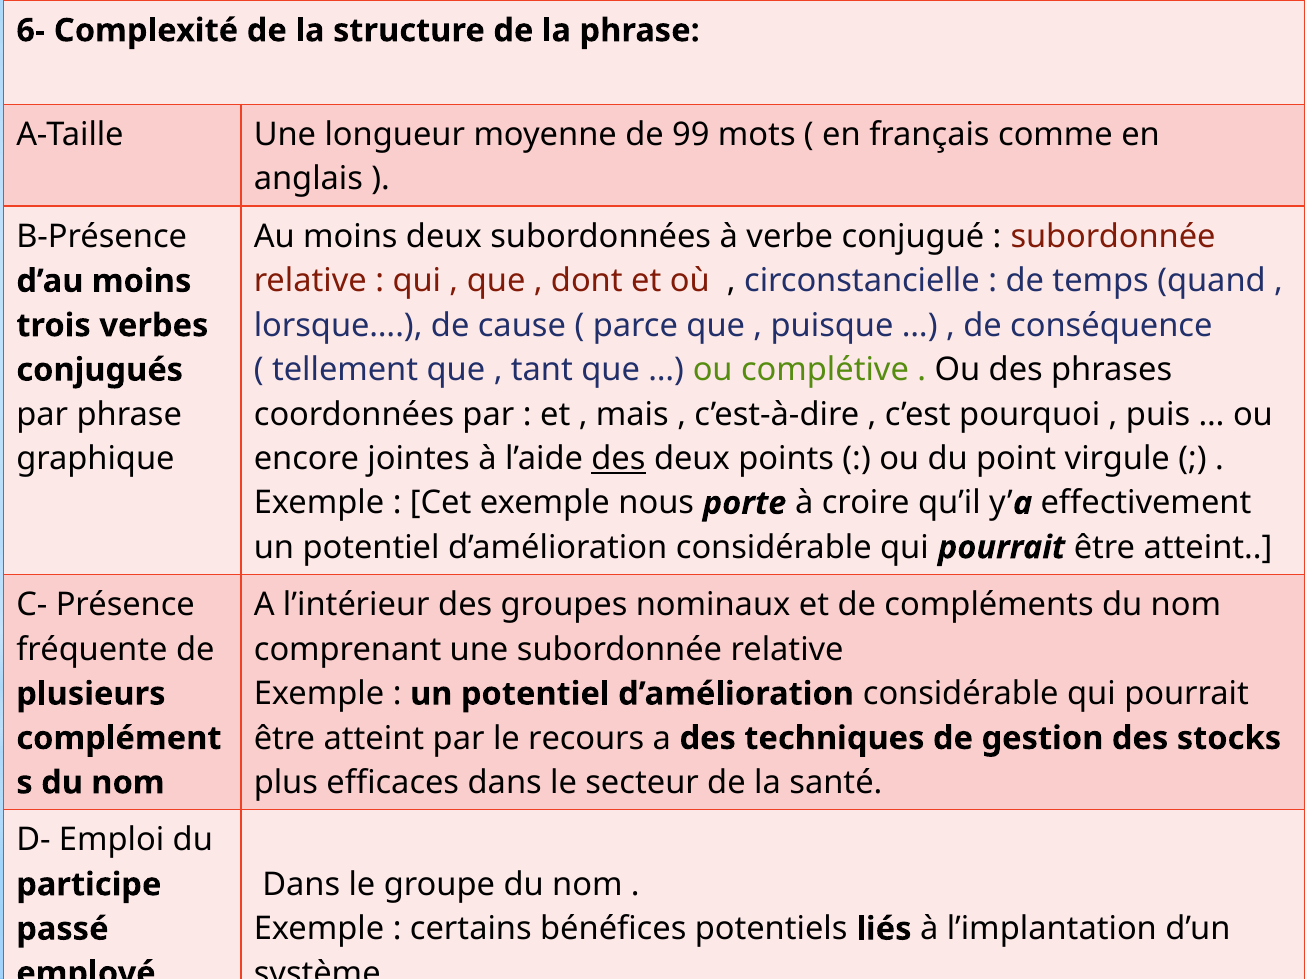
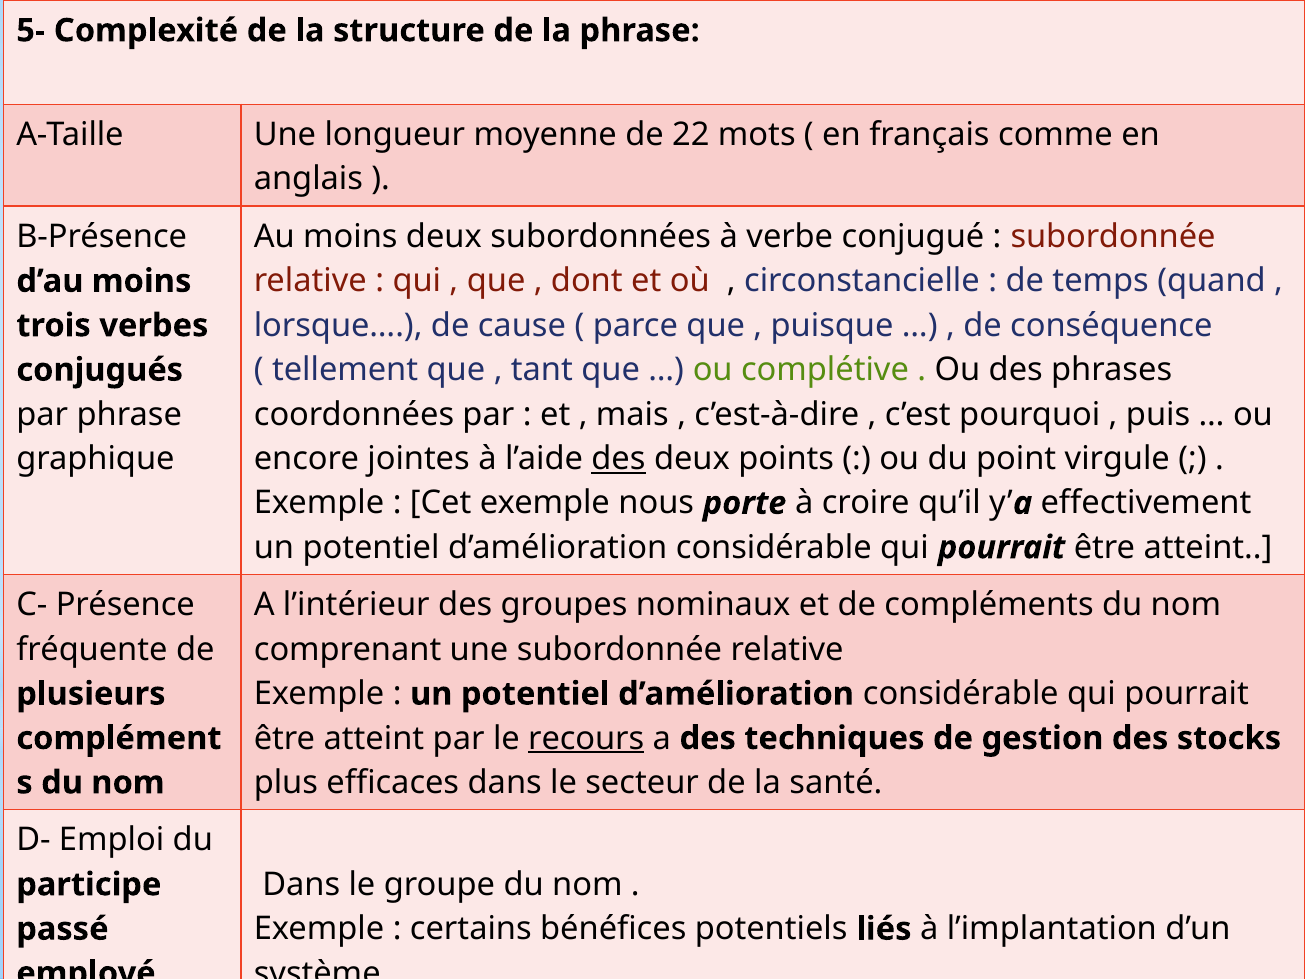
6-: 6- -> 5-
99: 99 -> 22
recours underline: none -> present
